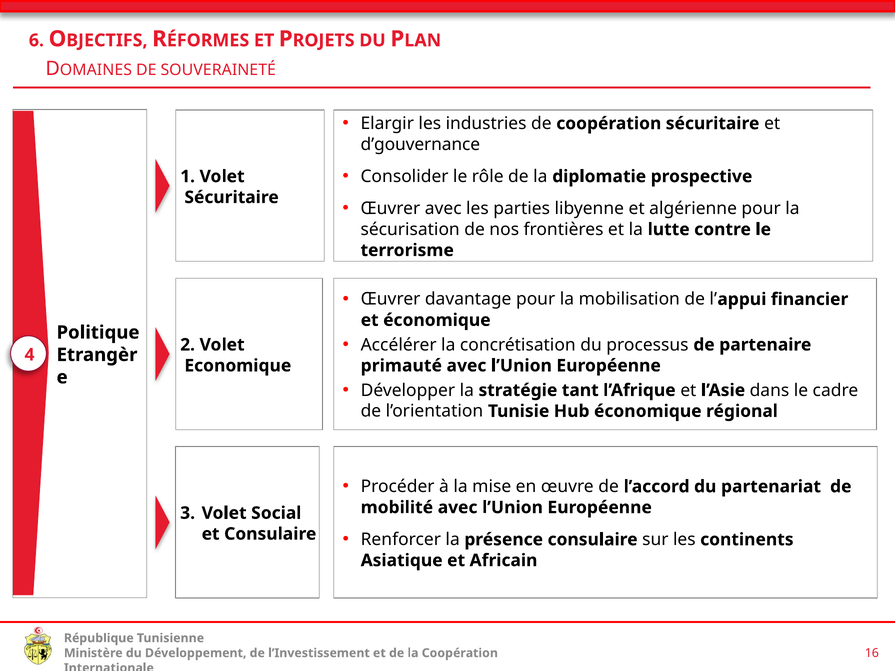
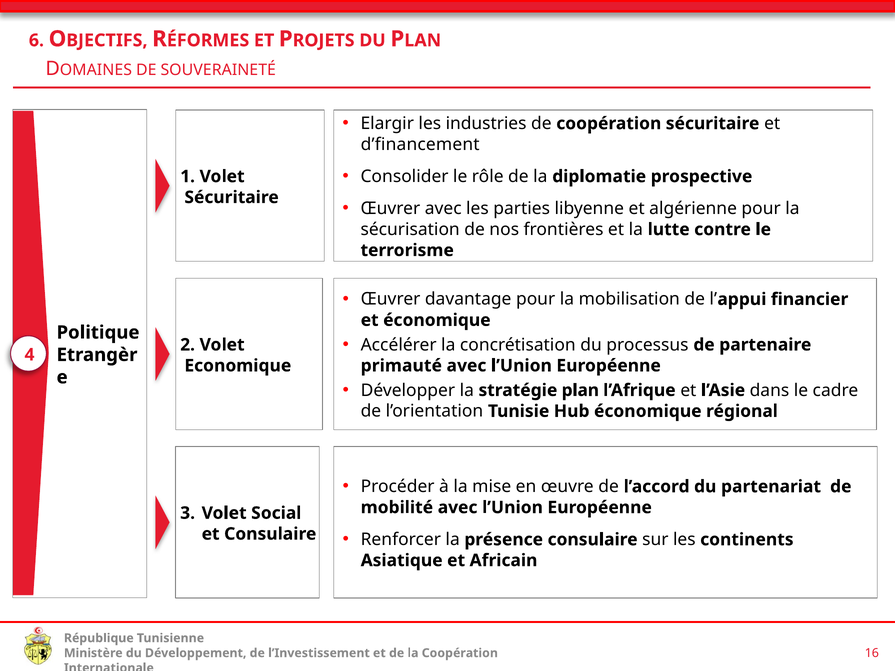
d’gouvernance: d’gouvernance -> d’financement
stratégie tant: tant -> plan
